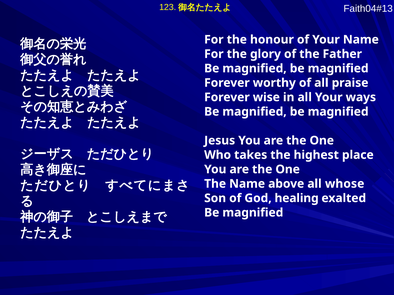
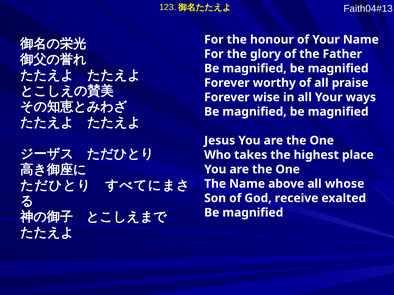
healing: healing -> receive
